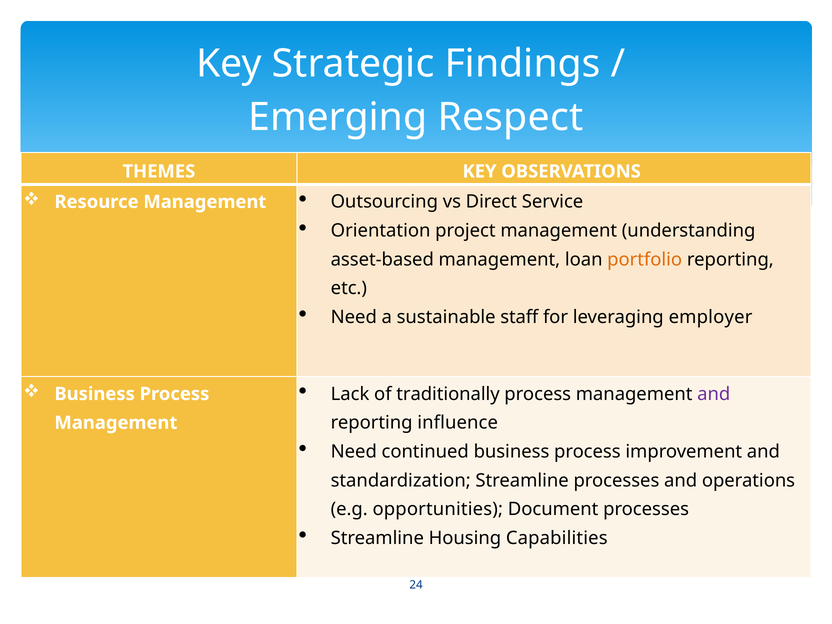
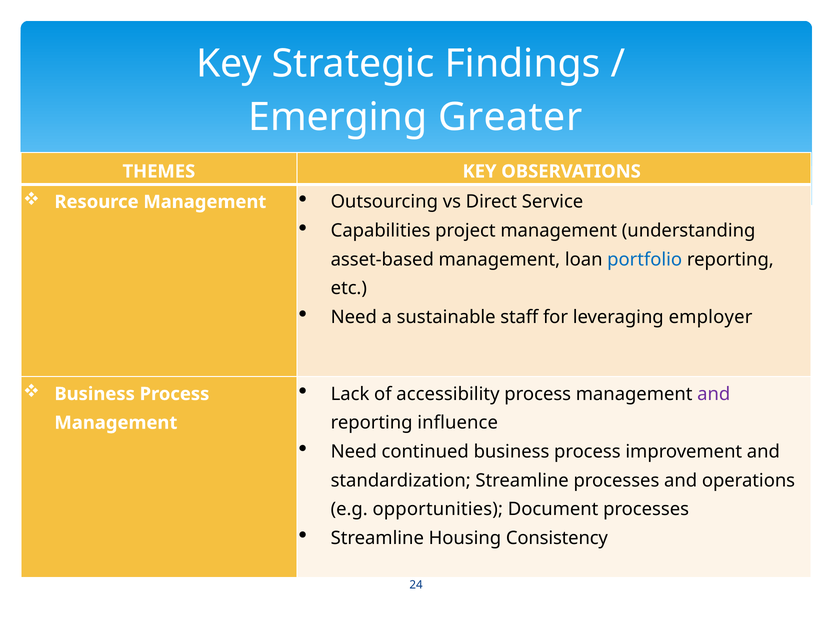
Respect: Respect -> Greater
Orientation: Orientation -> Capabilities
portfolio colour: orange -> blue
traditionally: traditionally -> accessibility
Capabilities: Capabilities -> Consistency
